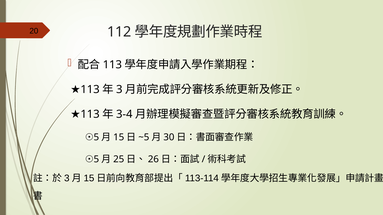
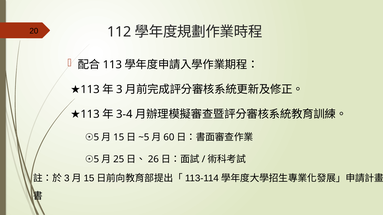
30: 30 -> 60
